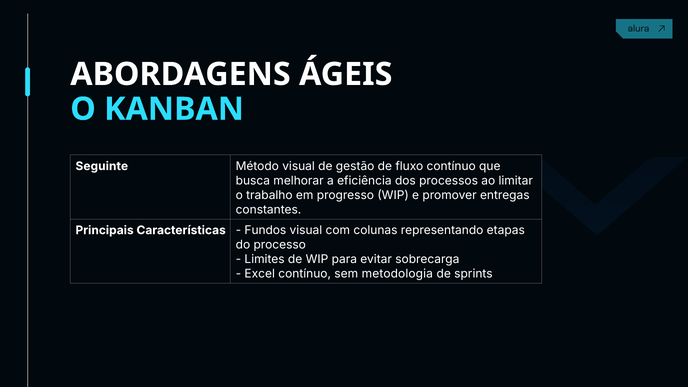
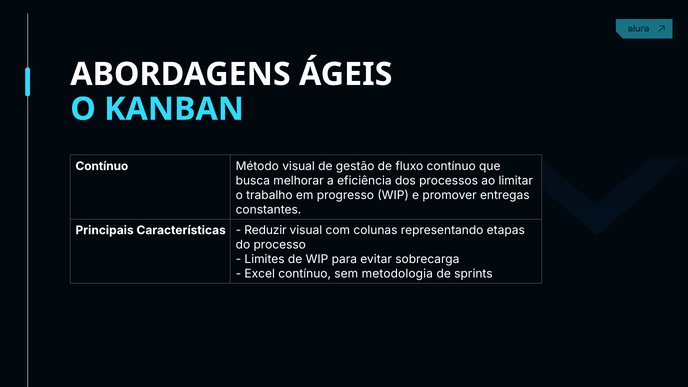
Seguinte at (102, 166): Seguinte -> Contínuo
Fundos: Fundos -> Reduzir
